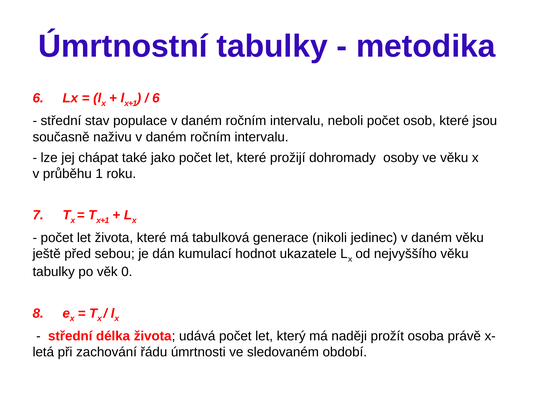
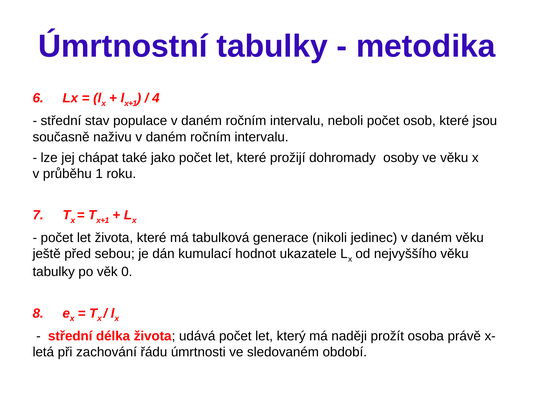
6 at (156, 98): 6 -> 4
